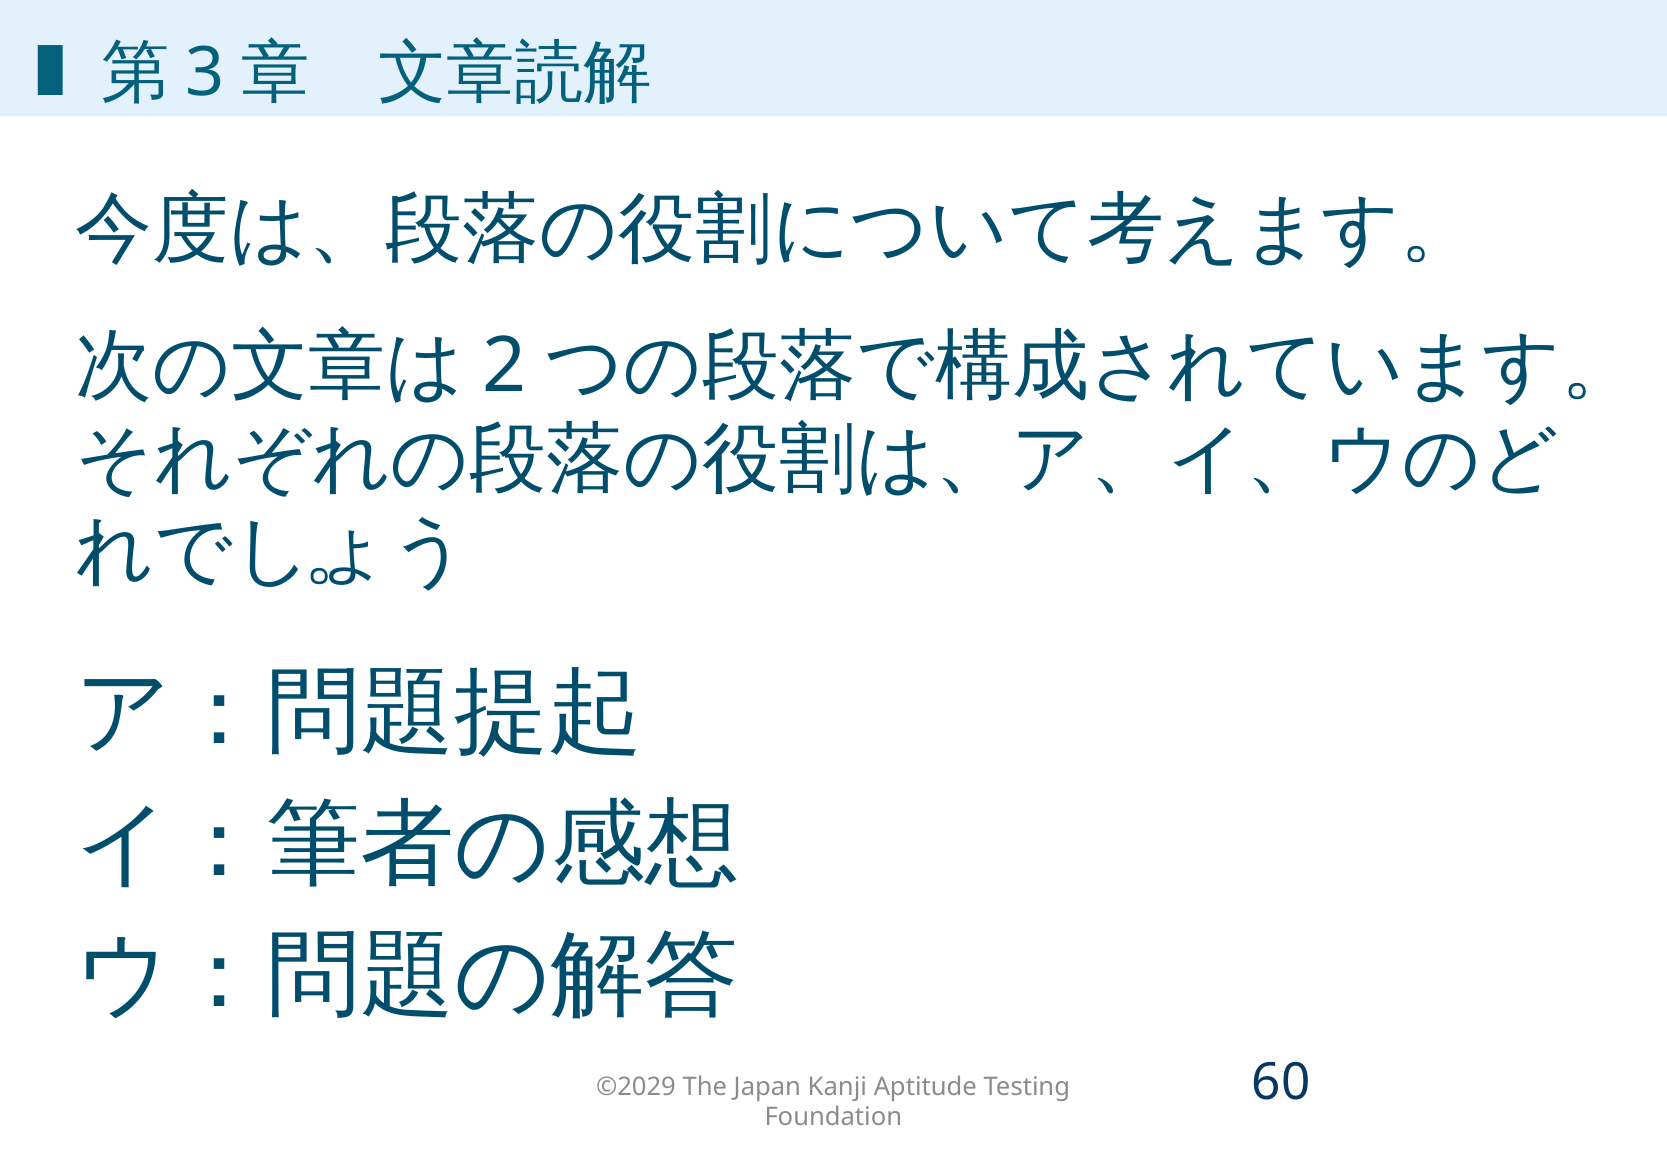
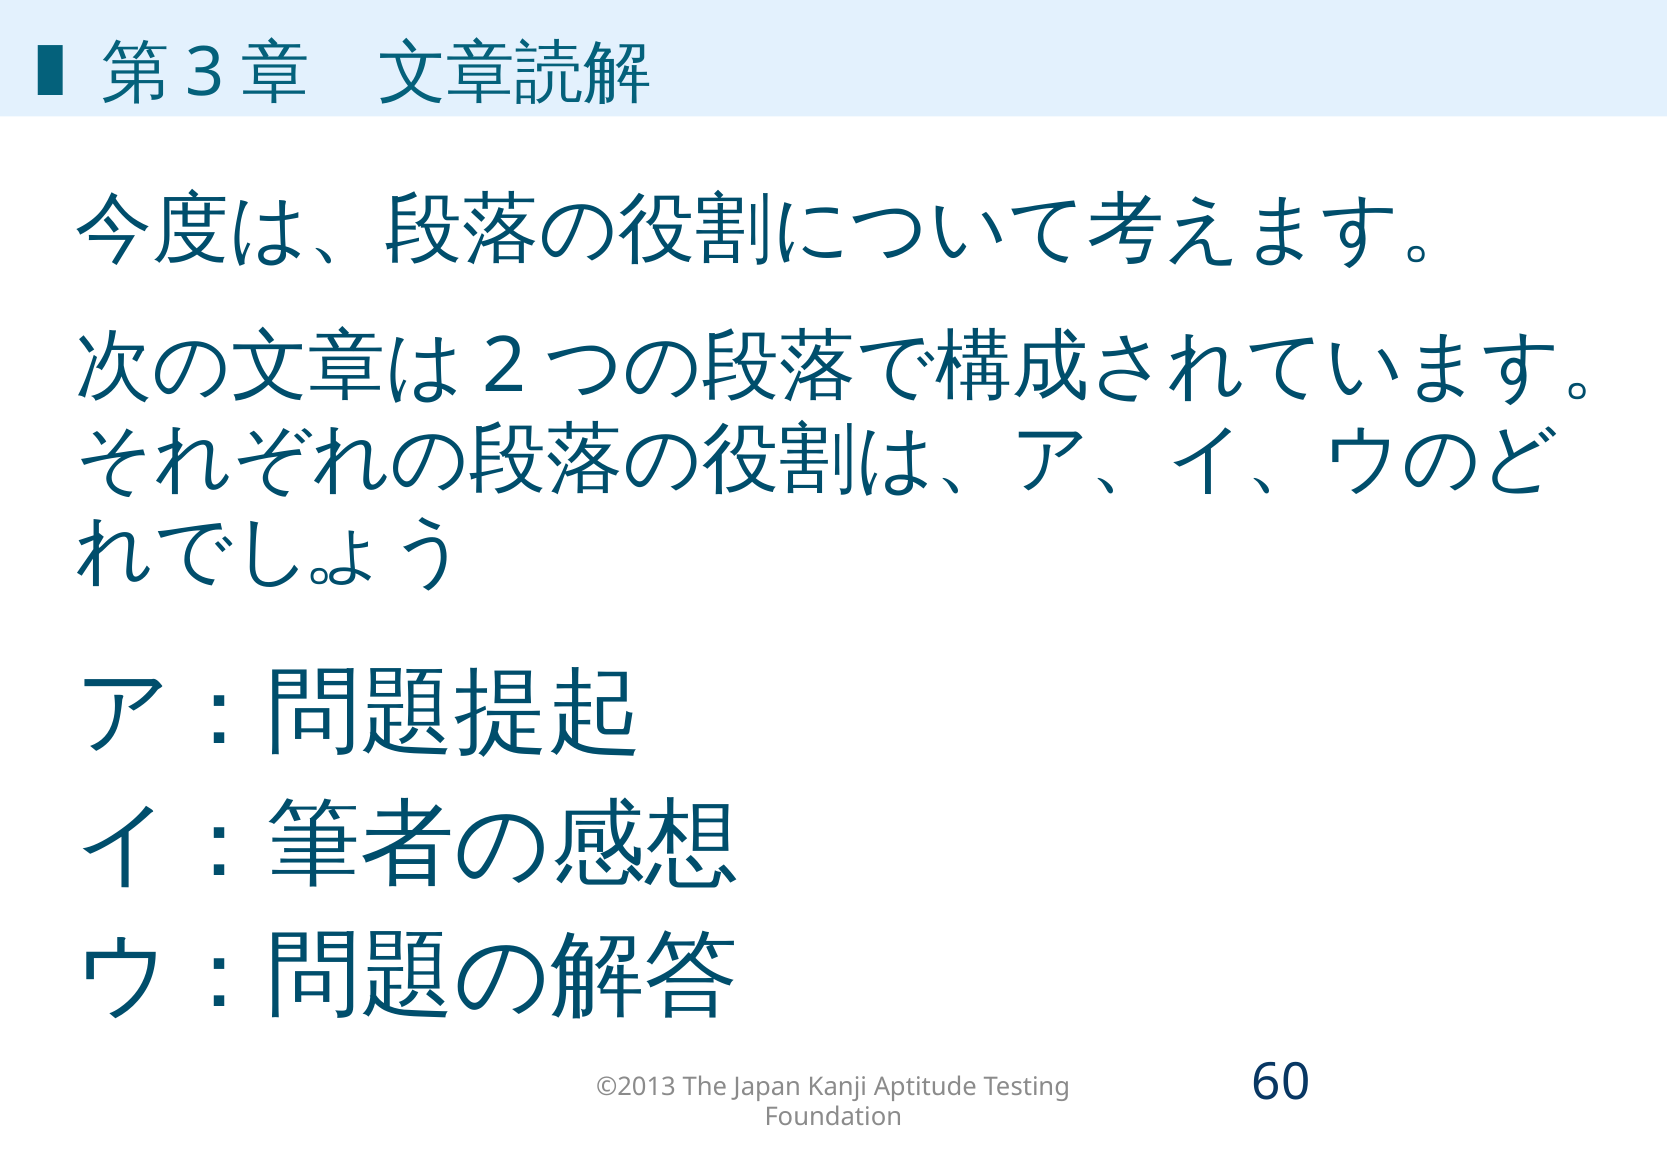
©2029: ©2029 -> ©2013
